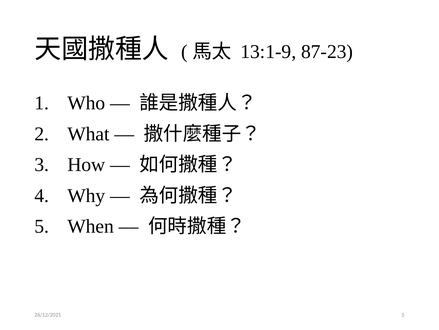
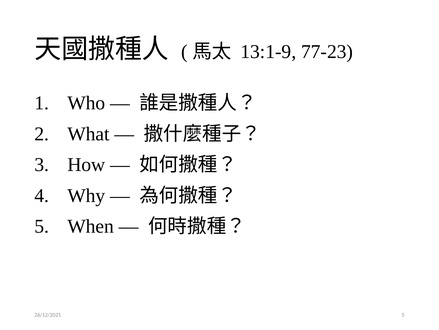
87-23: 87-23 -> 77-23
